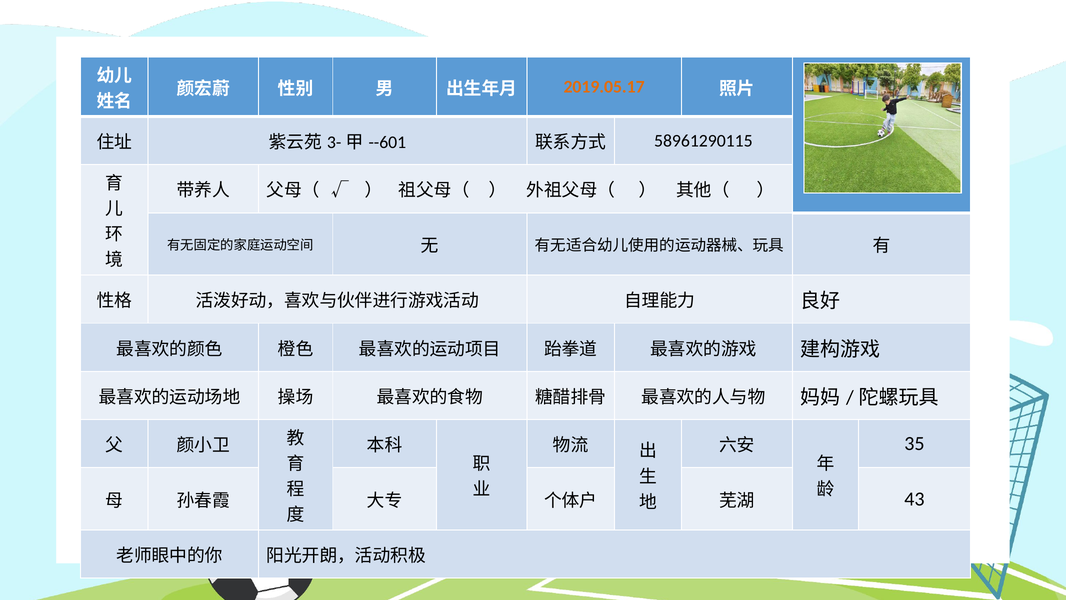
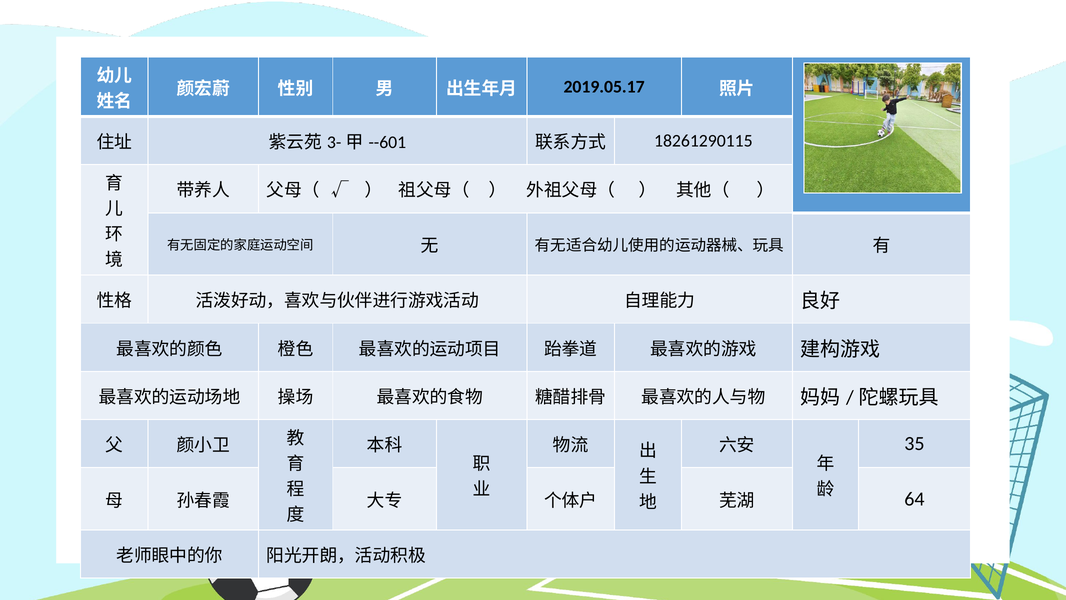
2019.05.17 colour: orange -> black
58961290115: 58961290115 -> 18261290115
43: 43 -> 64
